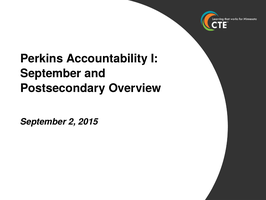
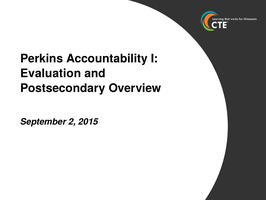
September at (51, 73): September -> Evaluation
